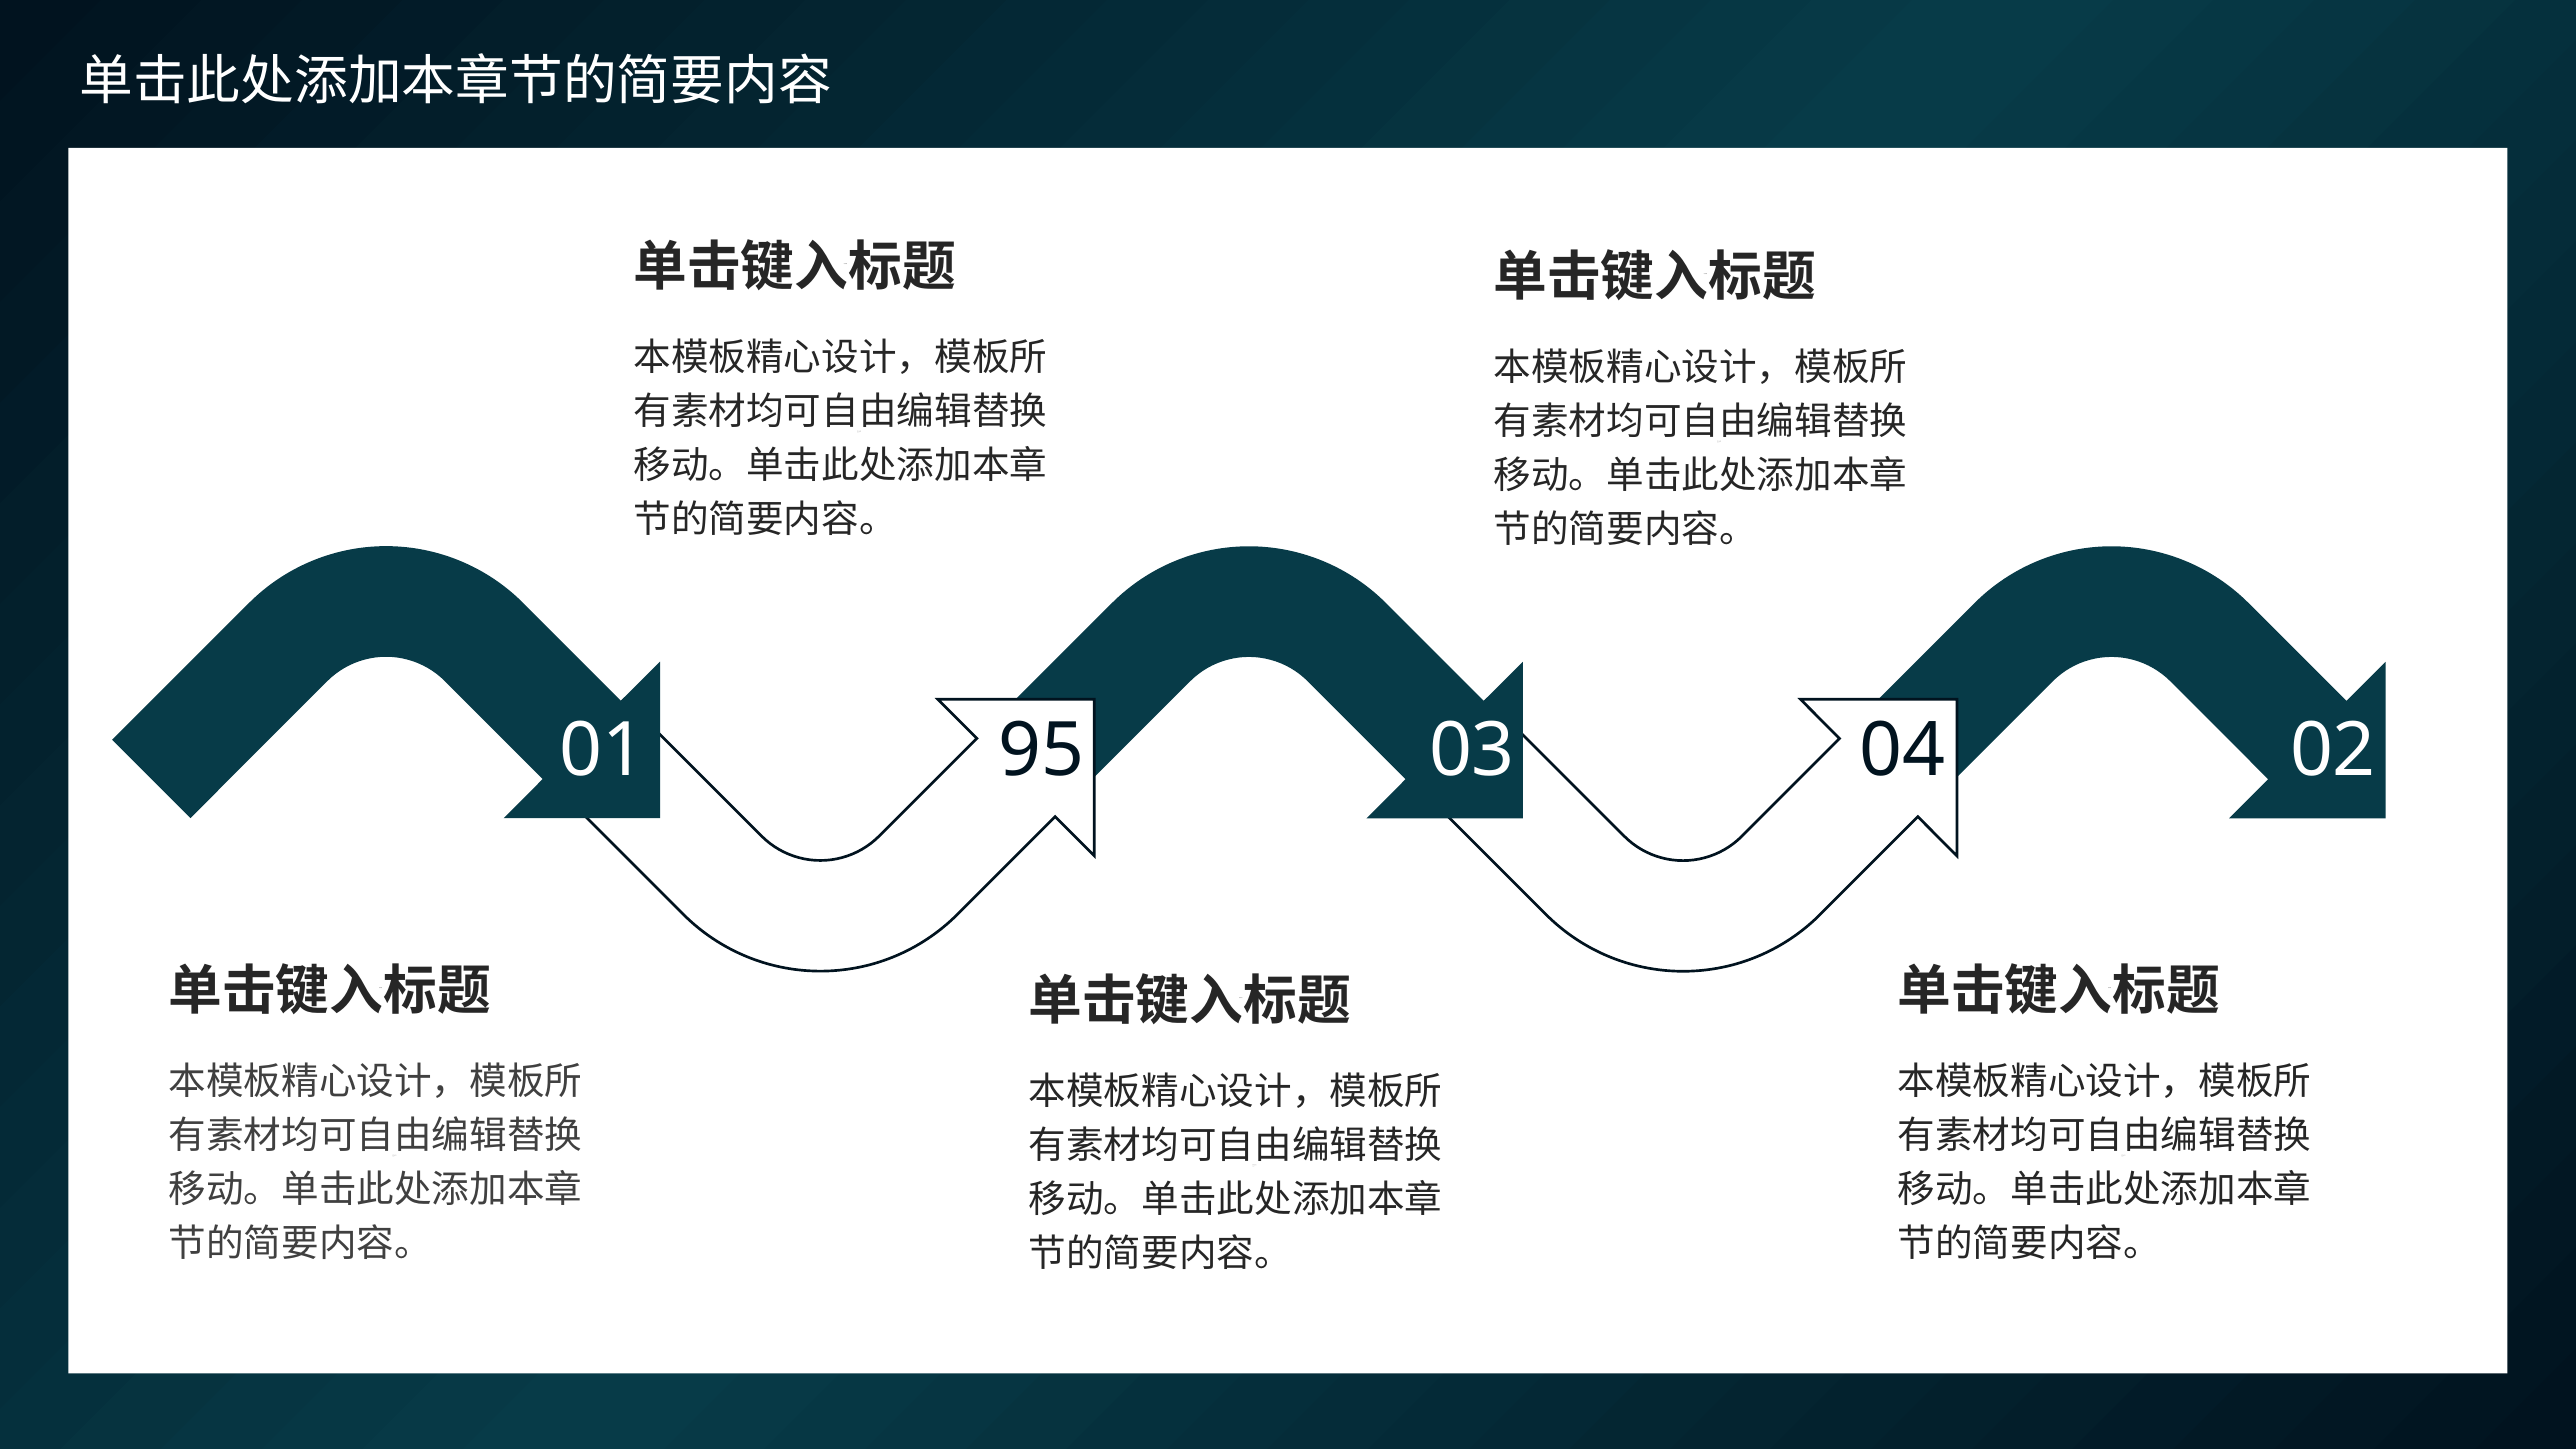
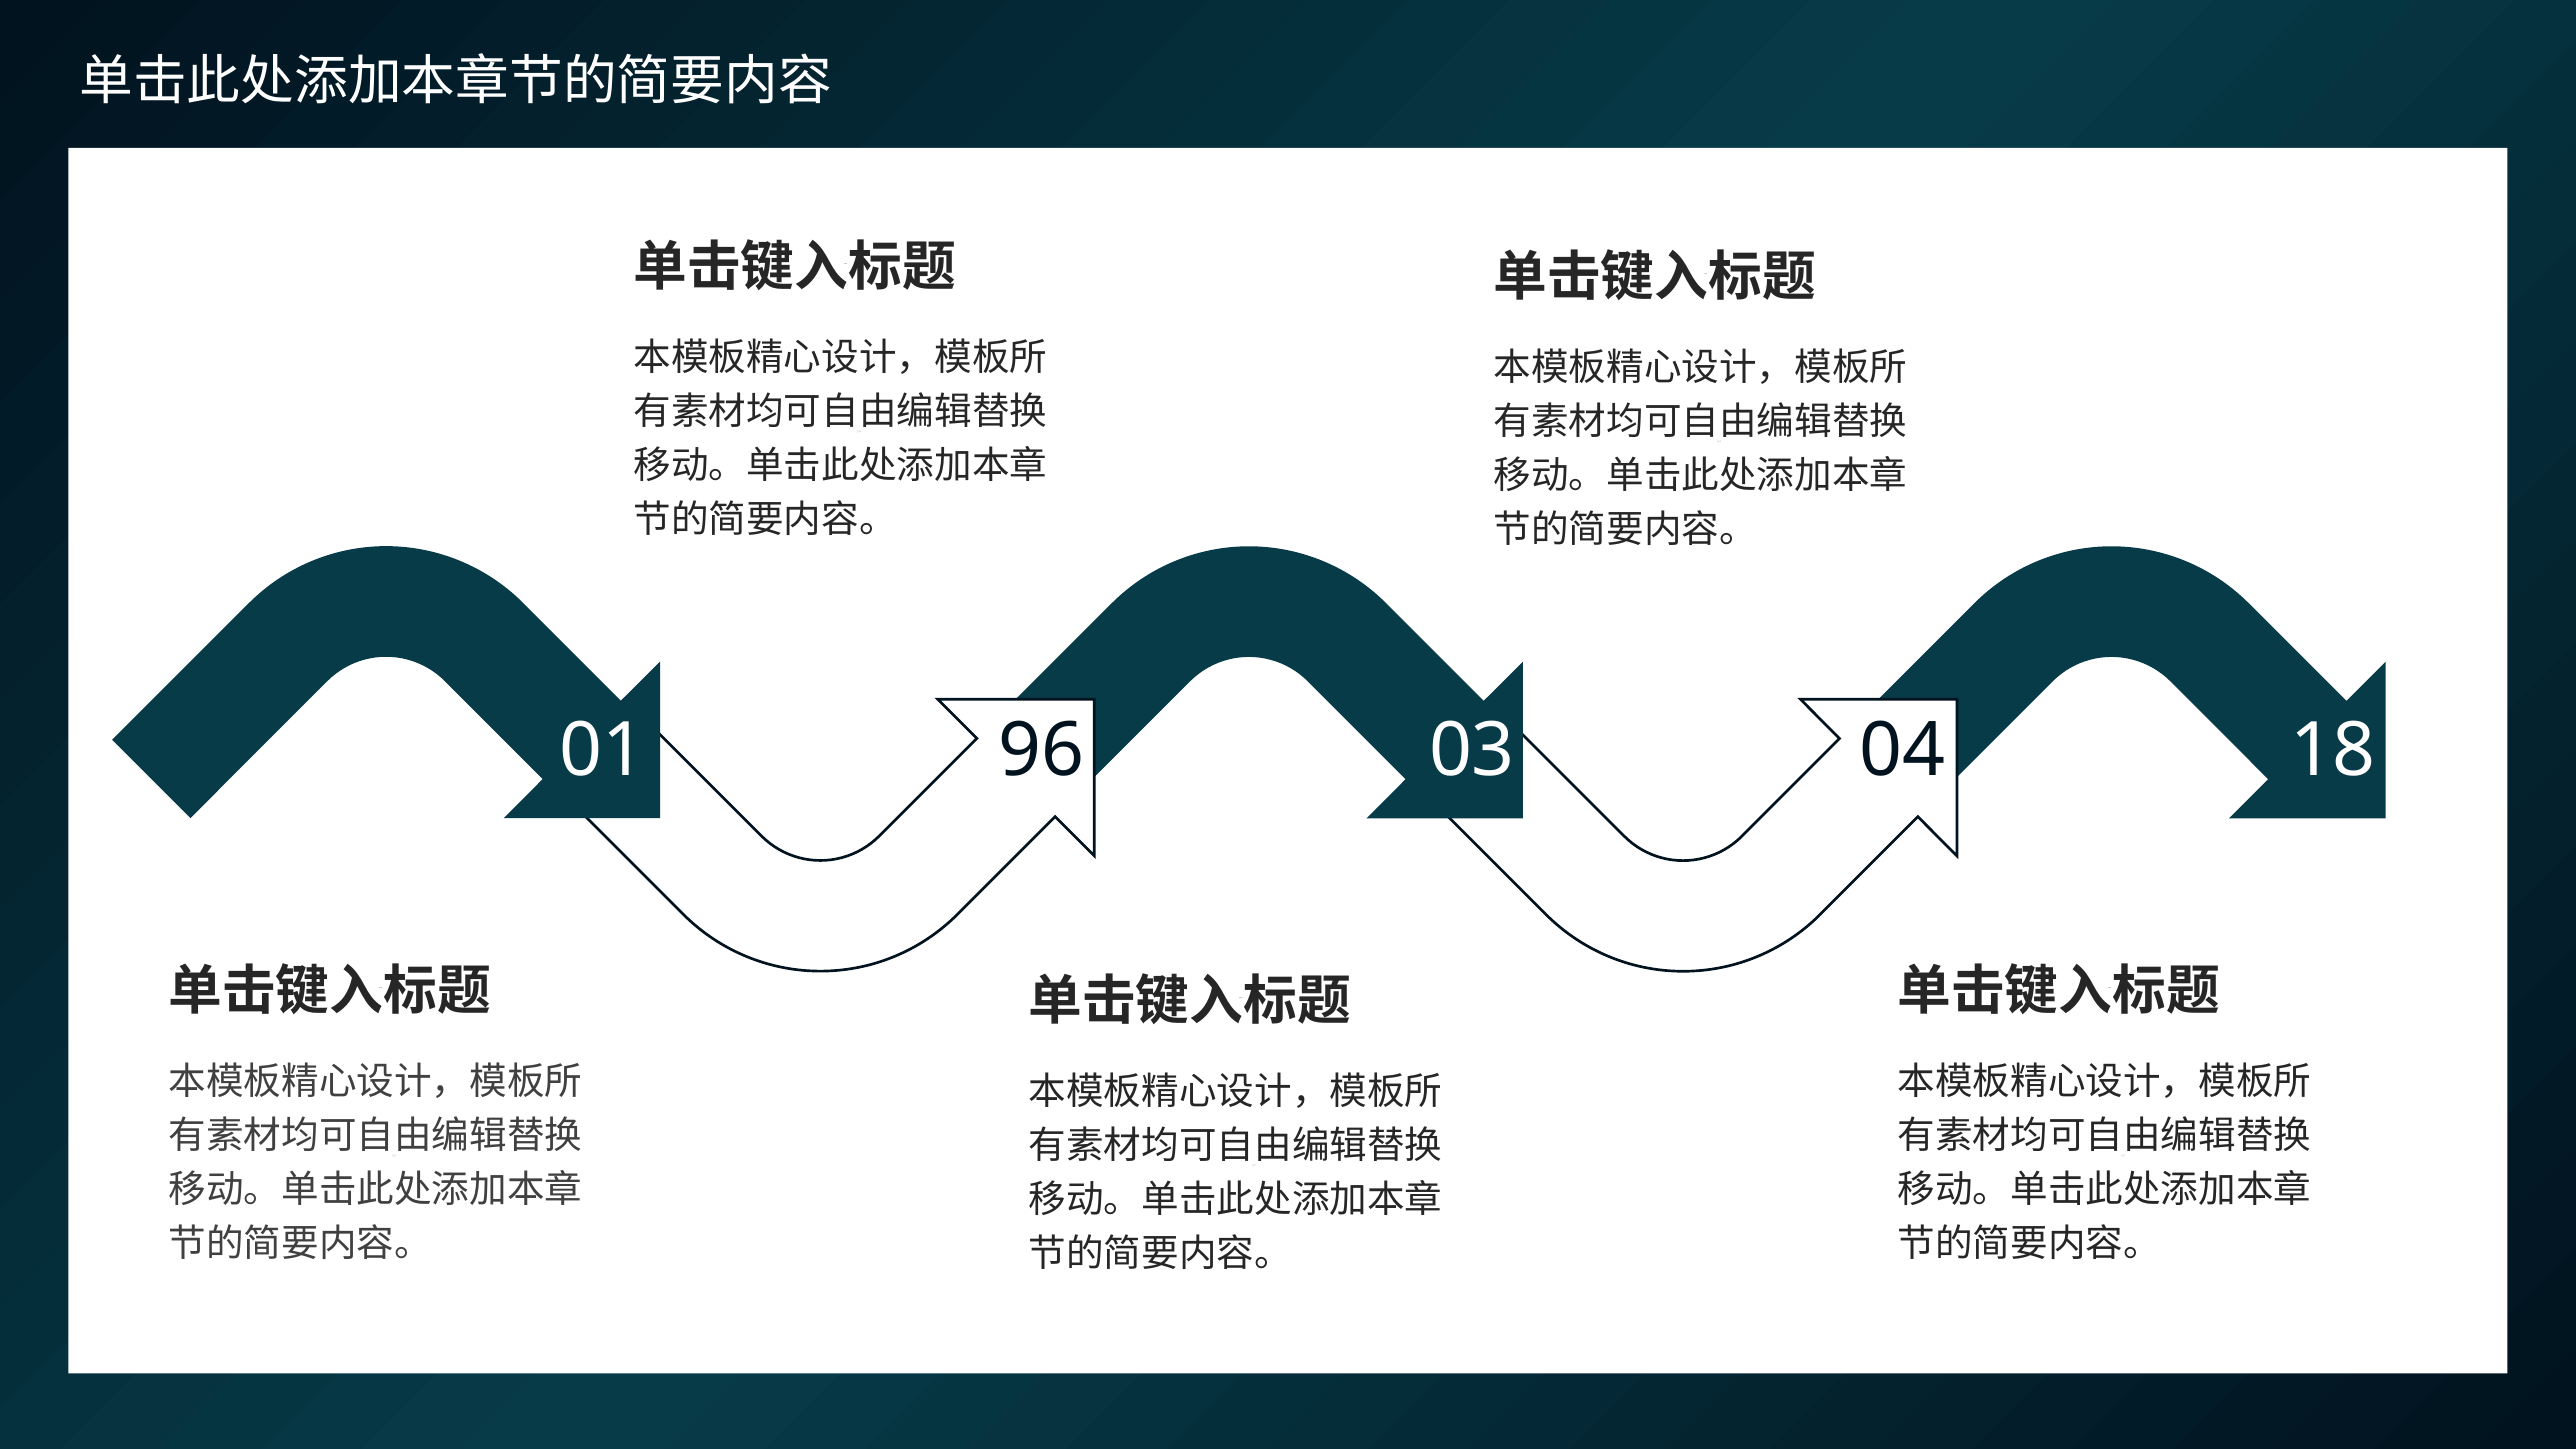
95: 95 -> 96
02: 02 -> 18
